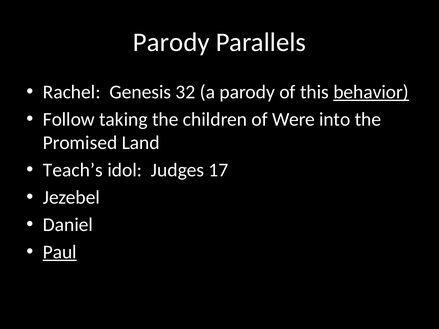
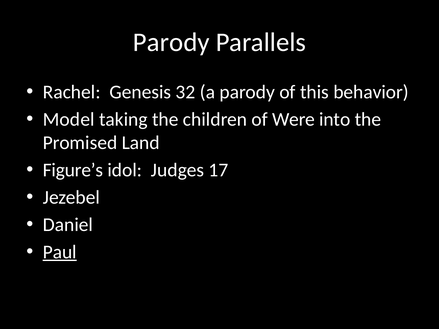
behavior underline: present -> none
Follow: Follow -> Model
Teach’s: Teach’s -> Figure’s
